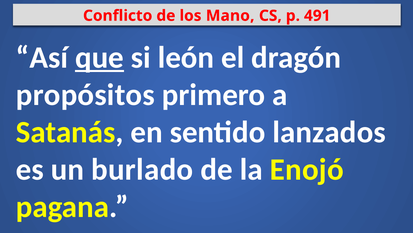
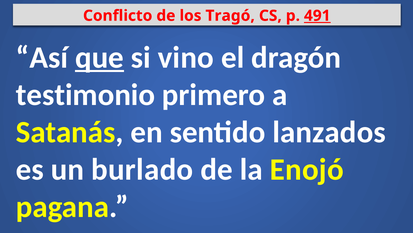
Mano: Mano -> Tragó
491 underline: none -> present
león: león -> vino
propósitos: propósitos -> testimonio
